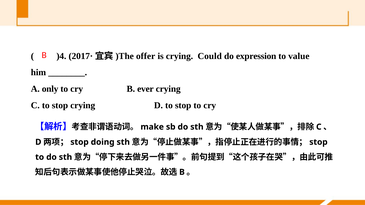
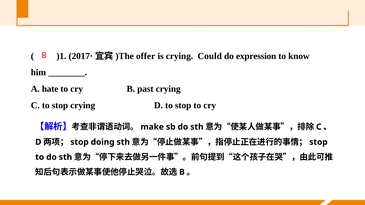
)4: )4 -> )1
value: value -> know
only: only -> hate
ever: ever -> past
